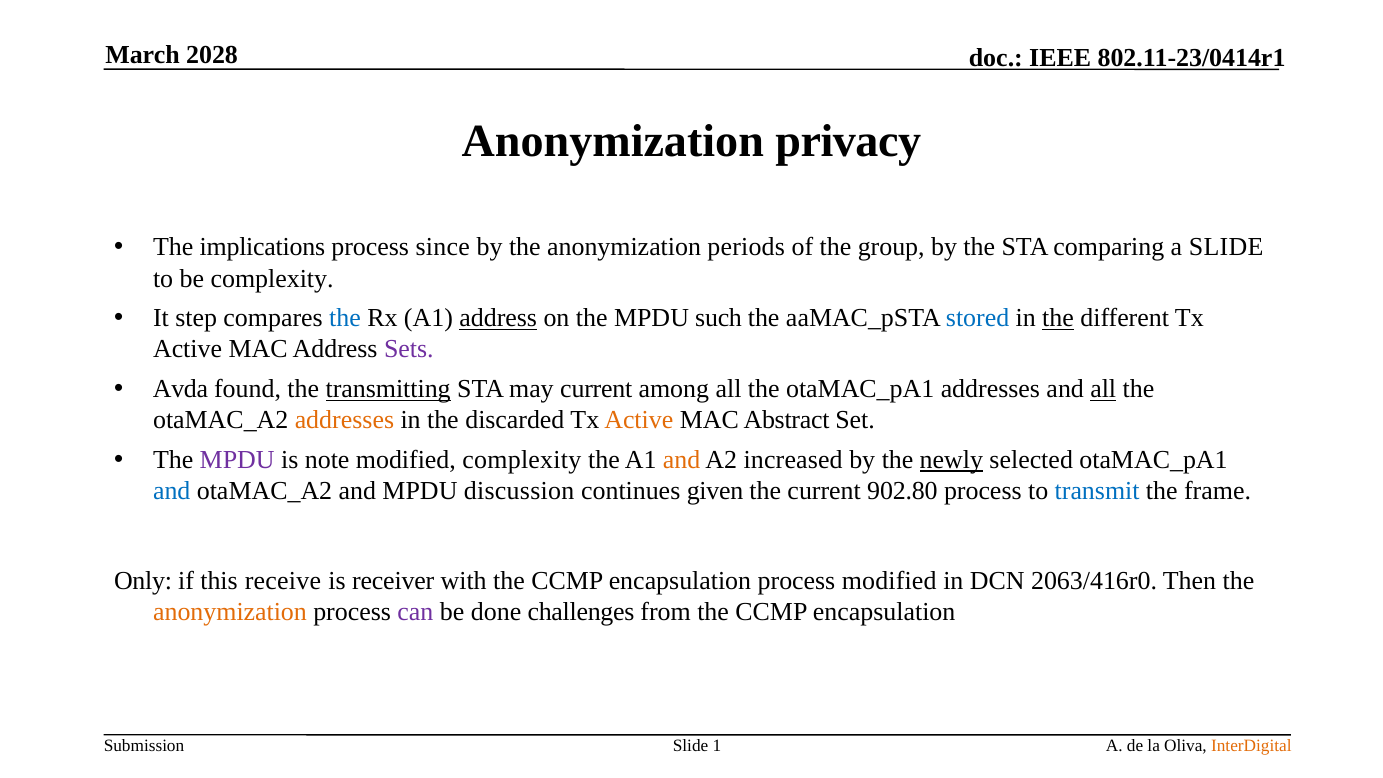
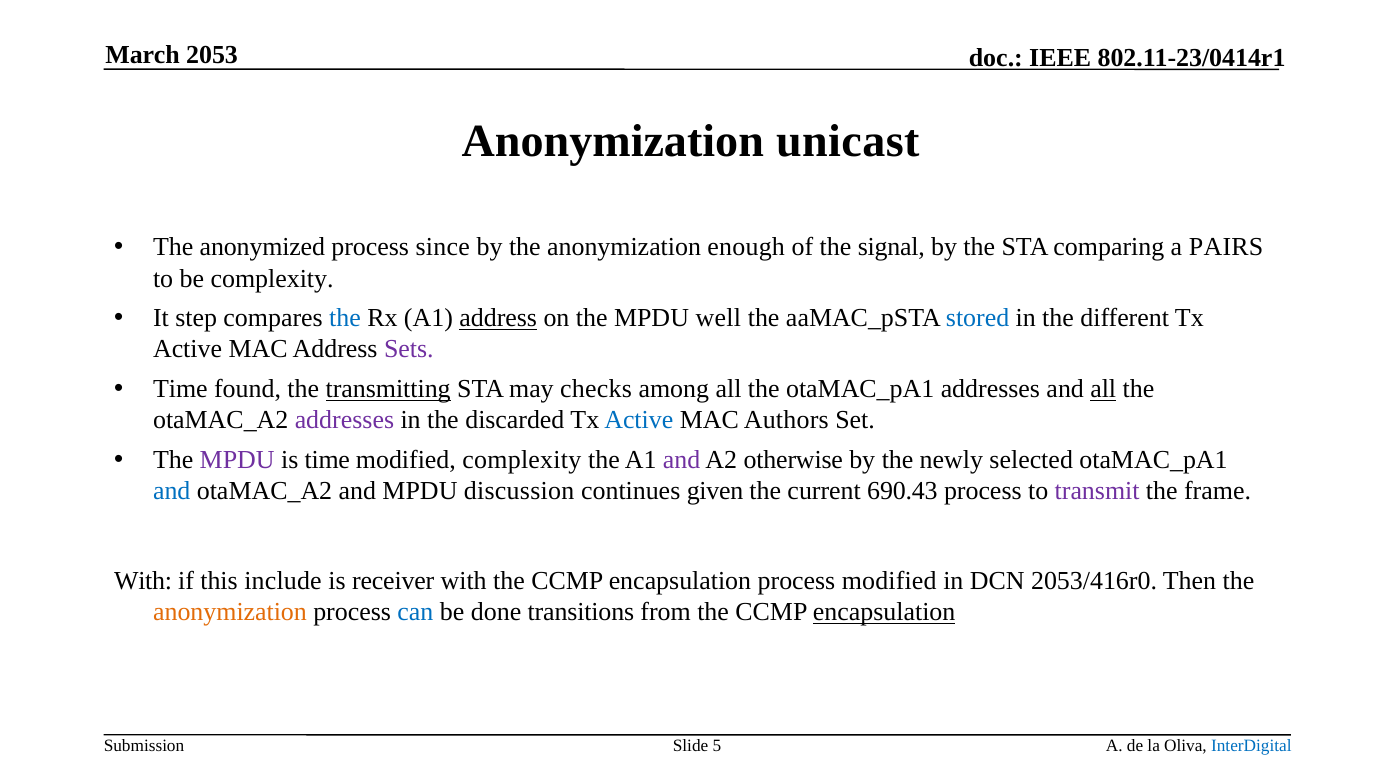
2028: 2028 -> 2053
privacy: privacy -> unicast
implications: implications -> anonymized
periods: periods -> enough
group: group -> signal
a SLIDE: SLIDE -> PAIRS
such: such -> well
the at (1058, 318) underline: present -> none
Avda at (180, 389): Avda -> Time
may current: current -> checks
addresses at (344, 420) colour: orange -> purple
Active at (639, 420) colour: orange -> blue
Abstract: Abstract -> Authors
is note: note -> time
and at (682, 460) colour: orange -> purple
increased: increased -> otherwise
newly underline: present -> none
902.80: 902.80 -> 690.43
transmit colour: blue -> purple
Only at (143, 581): Only -> With
receive: receive -> include
2063/416r0: 2063/416r0 -> 2053/416r0
can colour: purple -> blue
challenges: challenges -> transitions
encapsulation at (884, 612) underline: none -> present
1: 1 -> 5
InterDigital colour: orange -> blue
